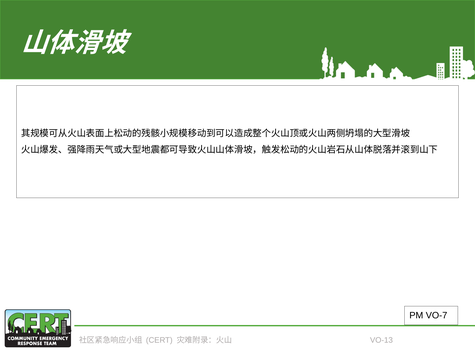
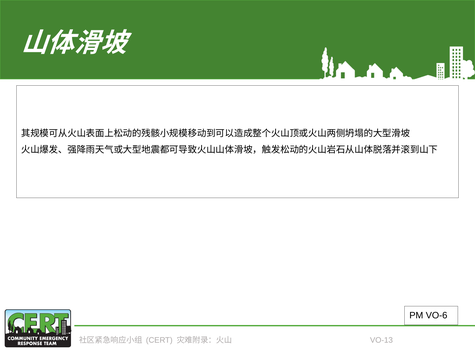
VO-7: VO-7 -> VO-6
